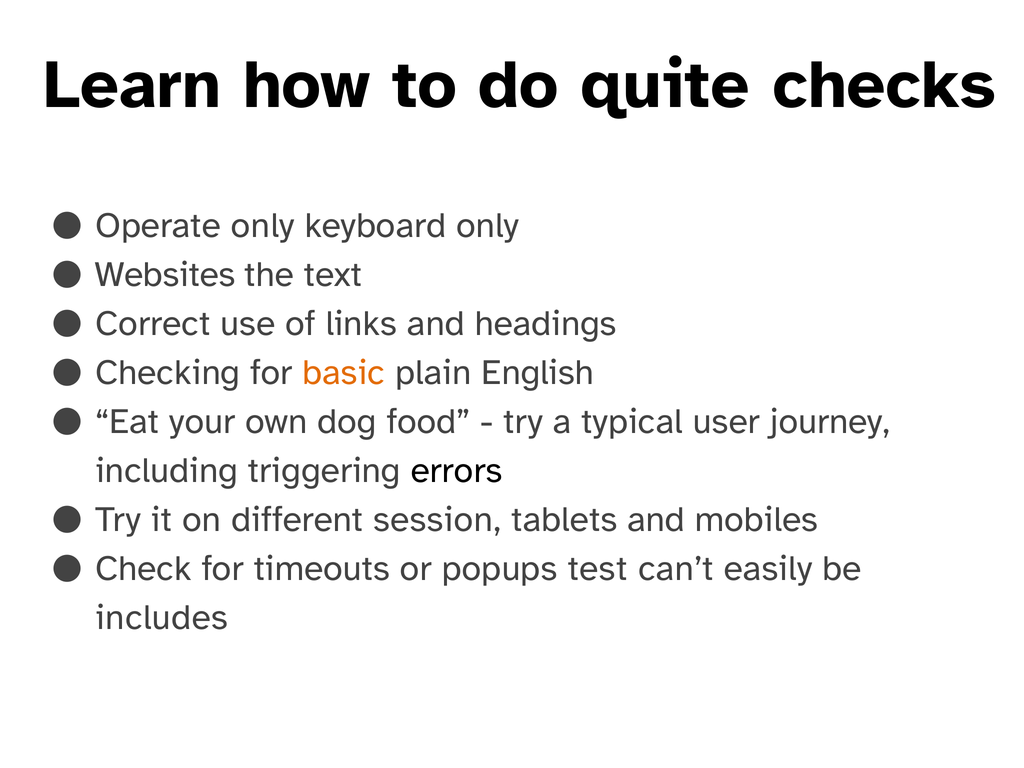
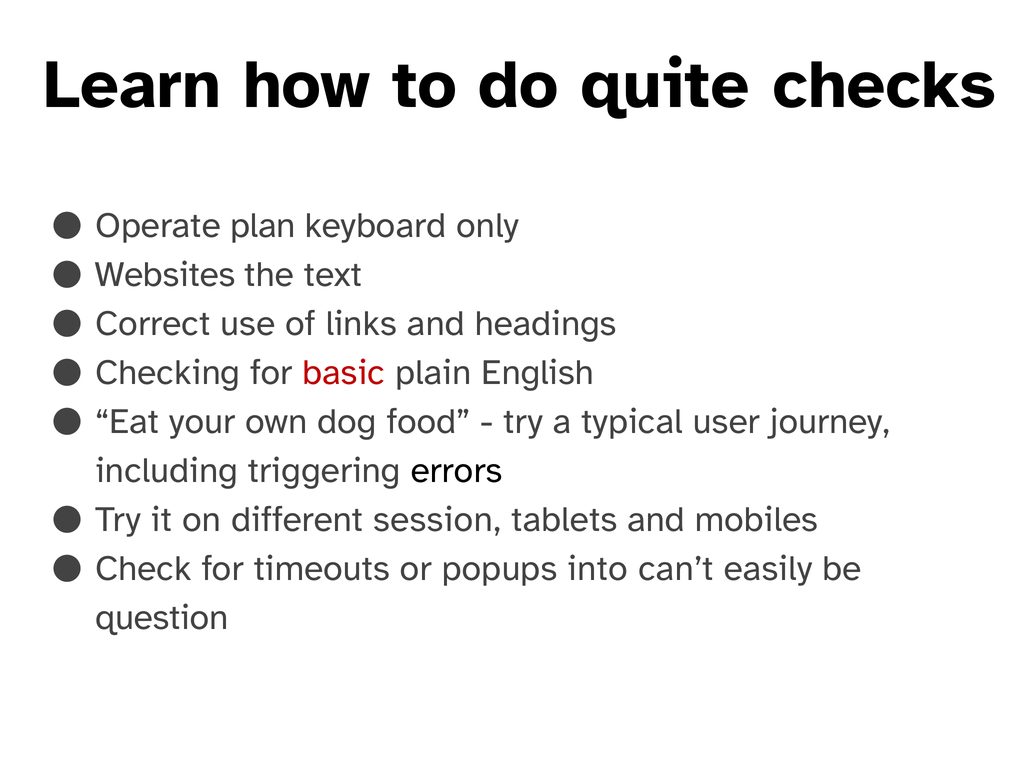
Operate only: only -> plan
basic colour: orange -> red
test: test -> into
includes: includes -> question
